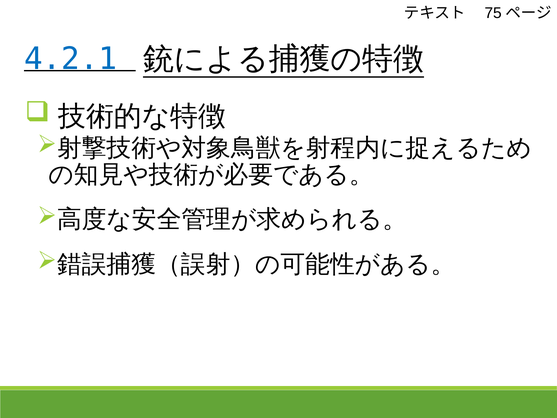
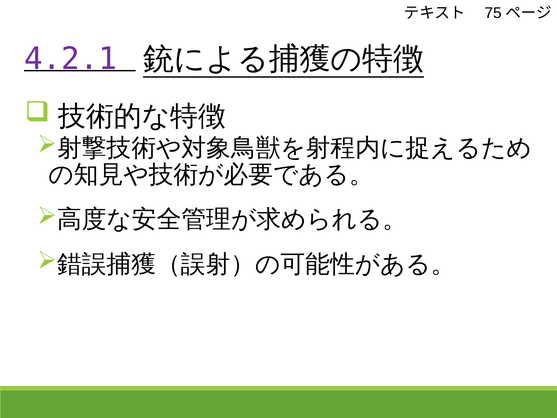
4.2.1 colour: blue -> purple
